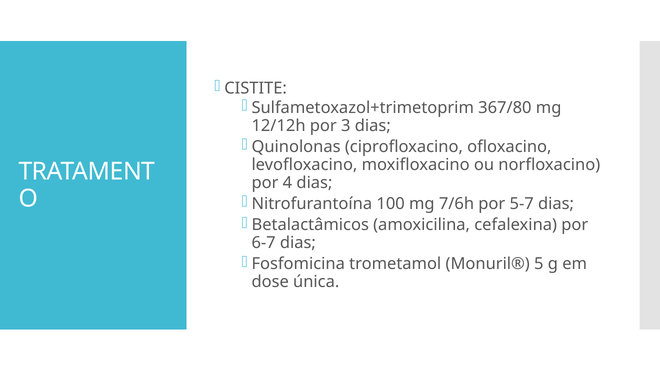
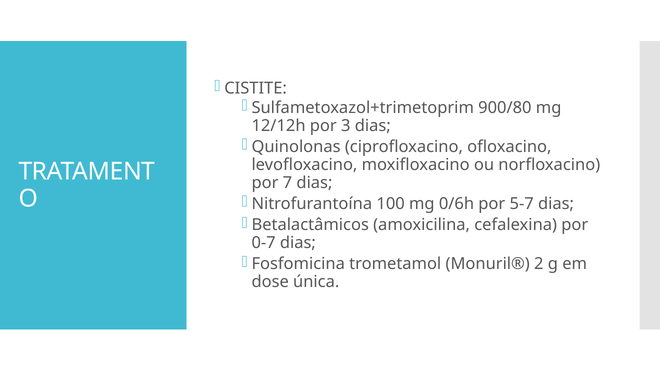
367/80: 367/80 -> 900/80
4: 4 -> 7
7/6h: 7/6h -> 0/6h
6-7: 6-7 -> 0-7
5: 5 -> 2
